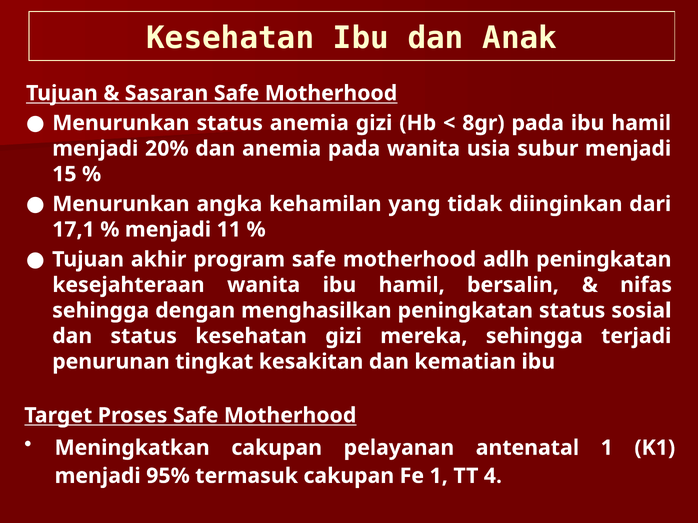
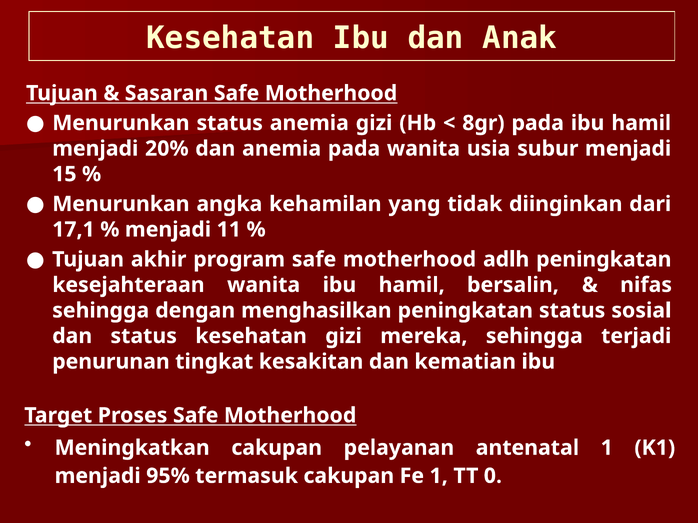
4: 4 -> 0
